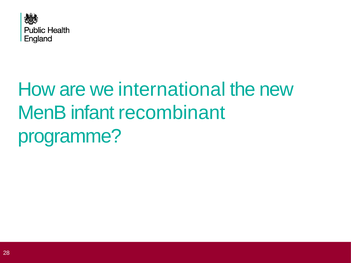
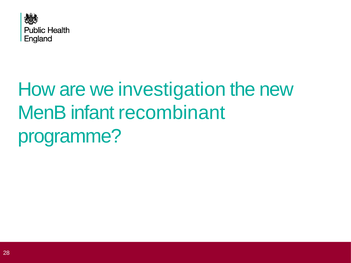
international: international -> investigation
